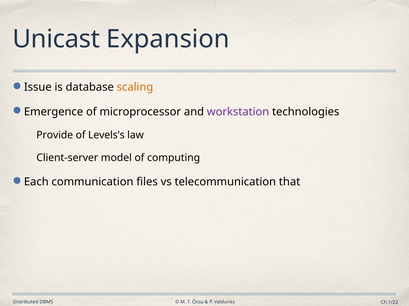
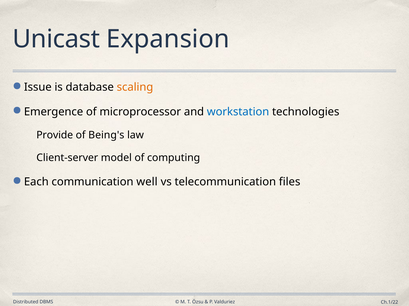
workstation colour: purple -> blue
Levels's: Levels's -> Being's
files: files -> well
that: that -> files
